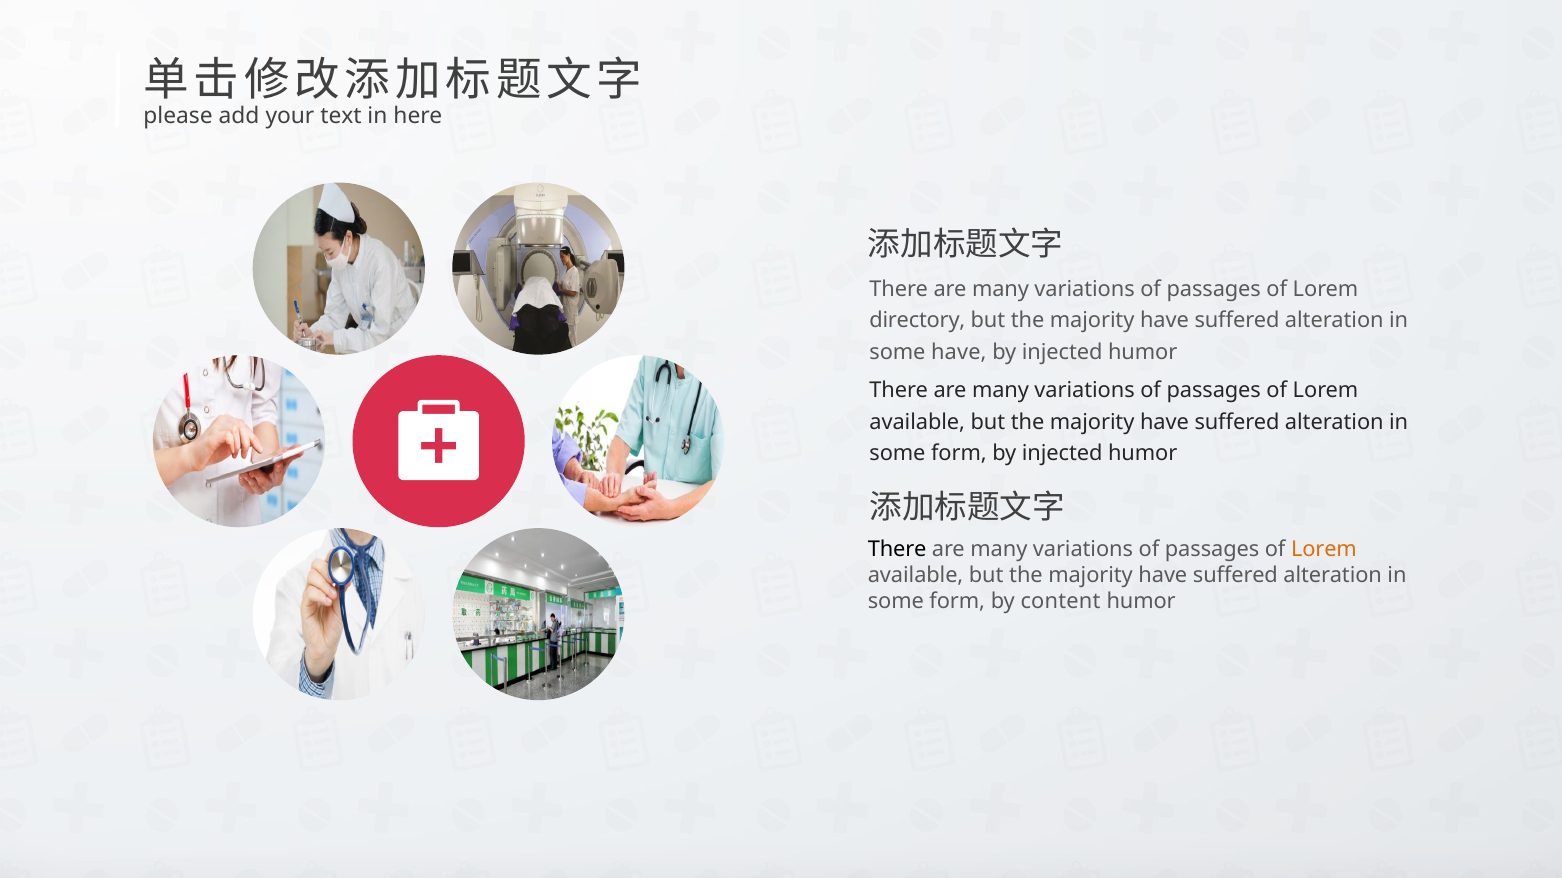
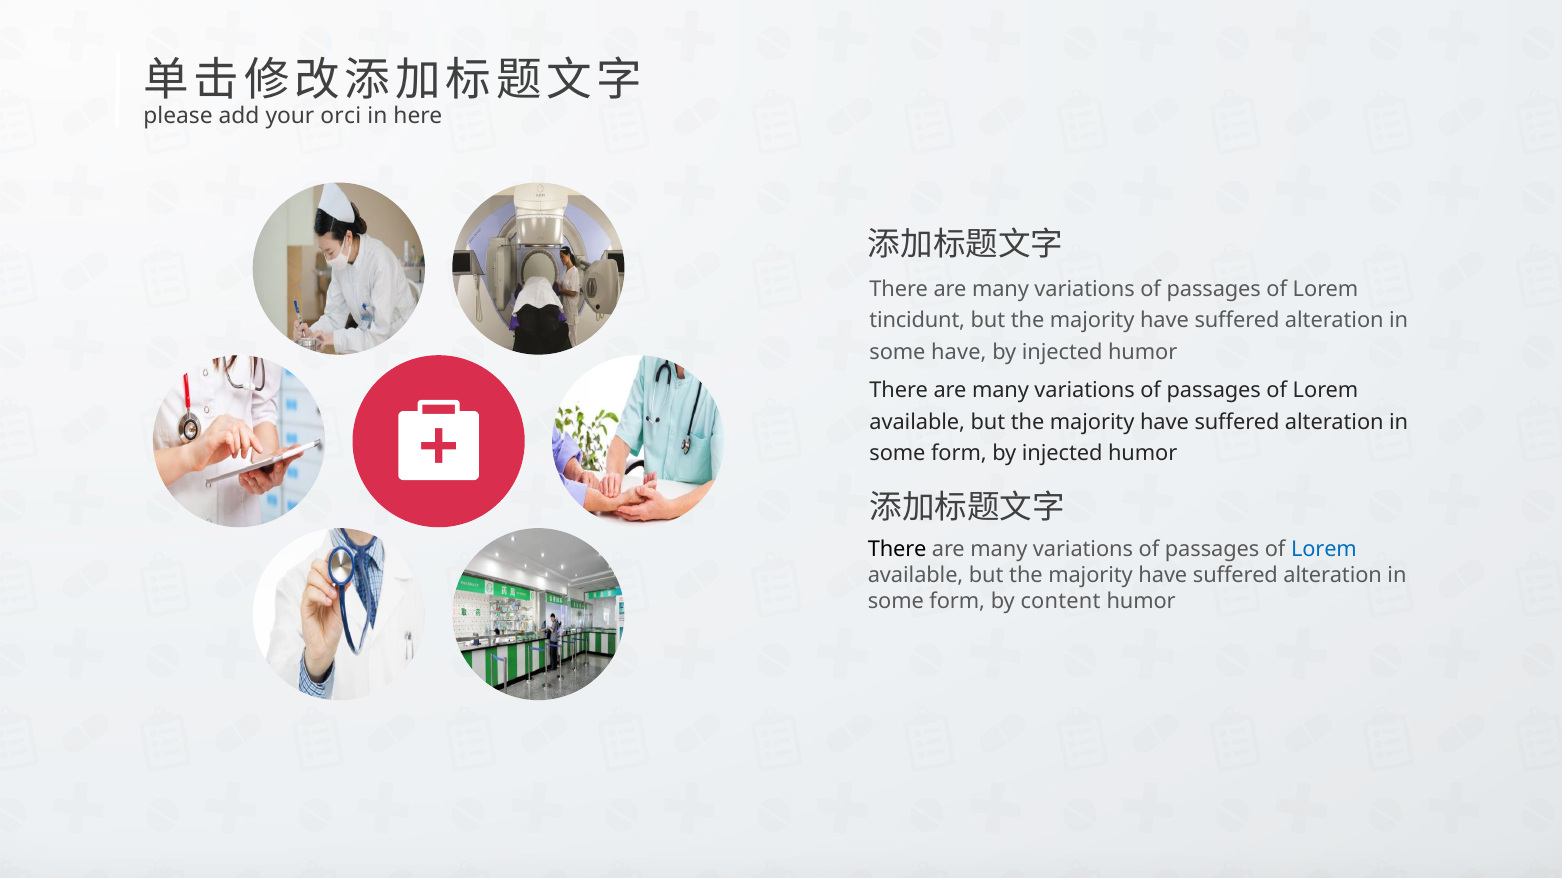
text: text -> orci
directory: directory -> tincidunt
Lorem at (1324, 550) colour: orange -> blue
